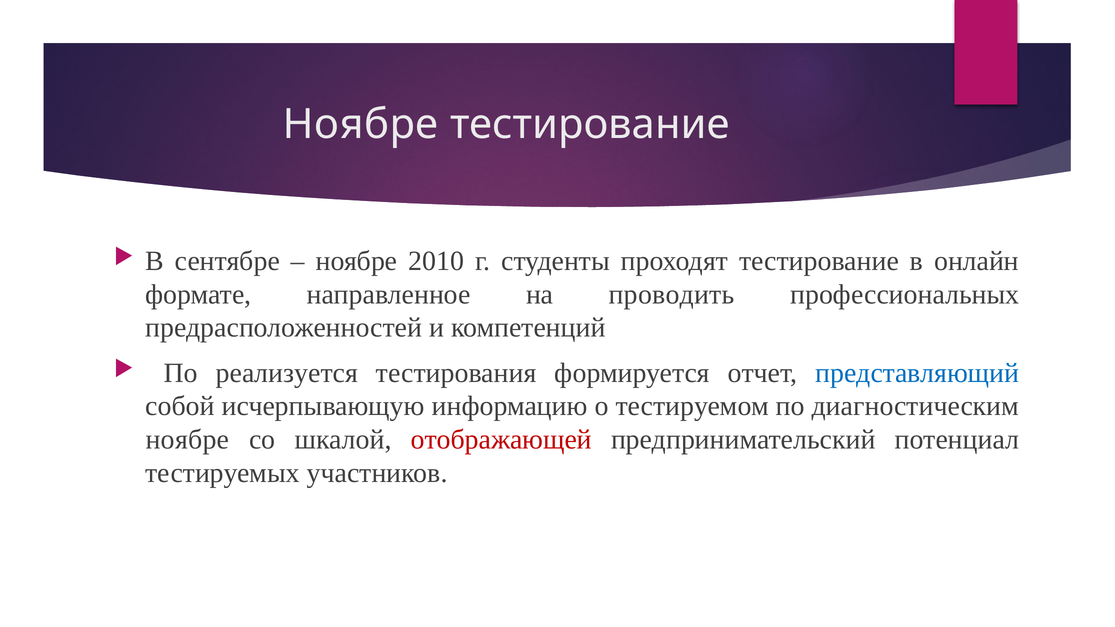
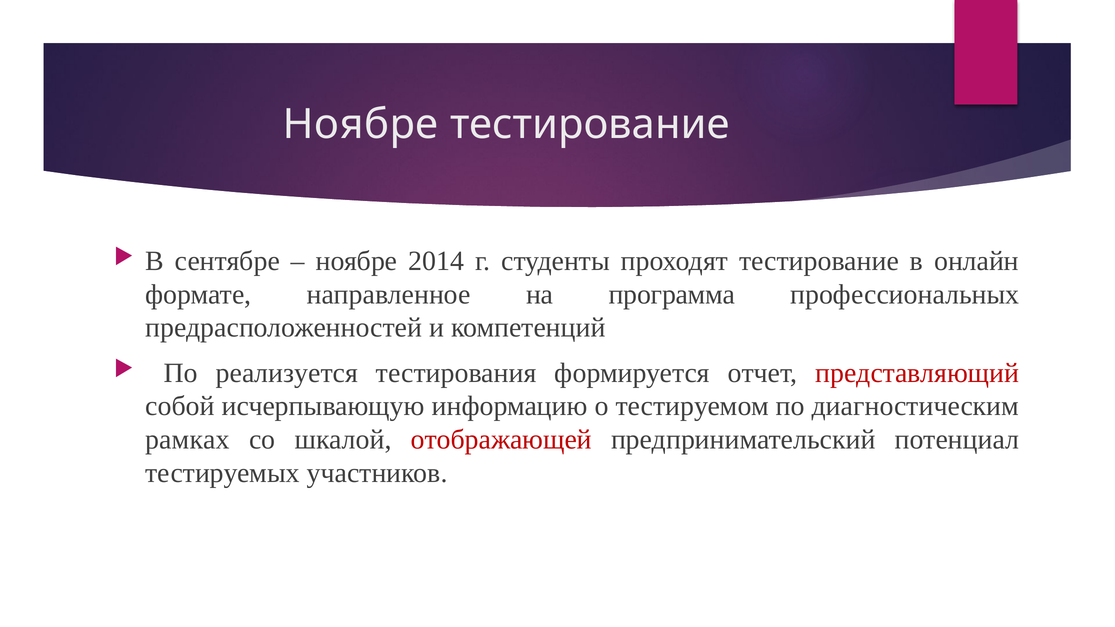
2010: 2010 -> 2014
проводить: проводить -> программа
представляющий colour: blue -> red
ноябре at (187, 440): ноябре -> рамках
